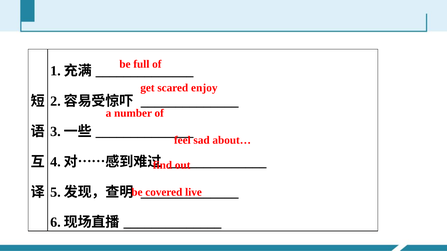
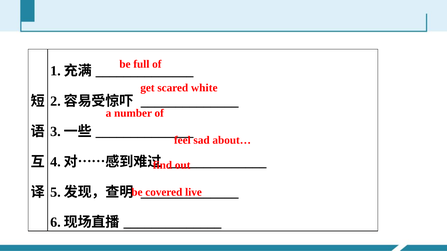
enjoy: enjoy -> white
